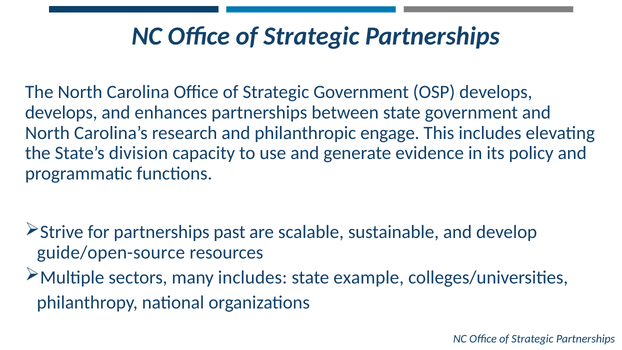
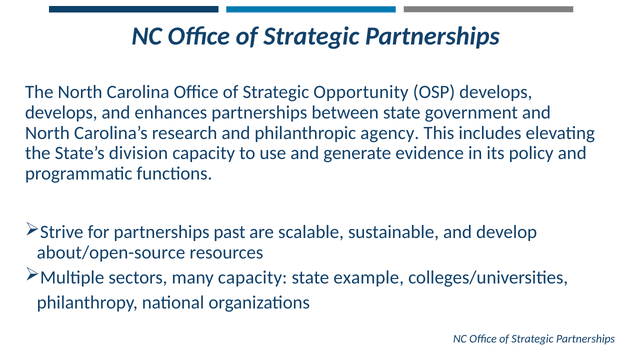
Strategic Government: Government -> Opportunity
engage: engage -> agency
guide/open-source: guide/open-source -> about/open-source
many includes: includes -> capacity
